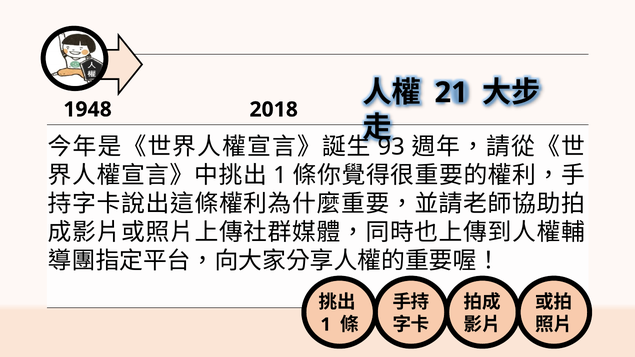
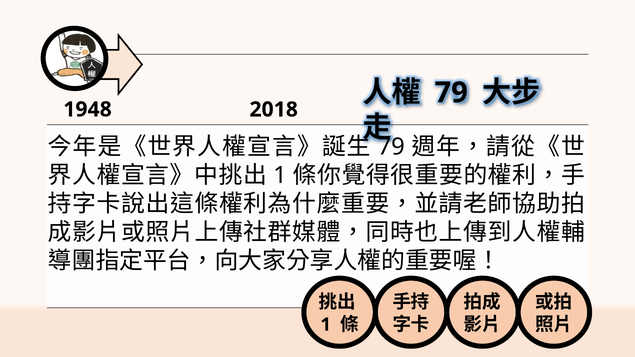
21 at (451, 93): 21 -> 79
93 at (391, 147): 93 -> 79
